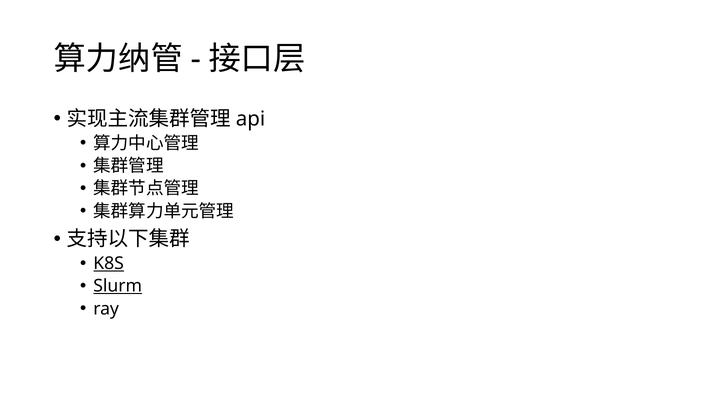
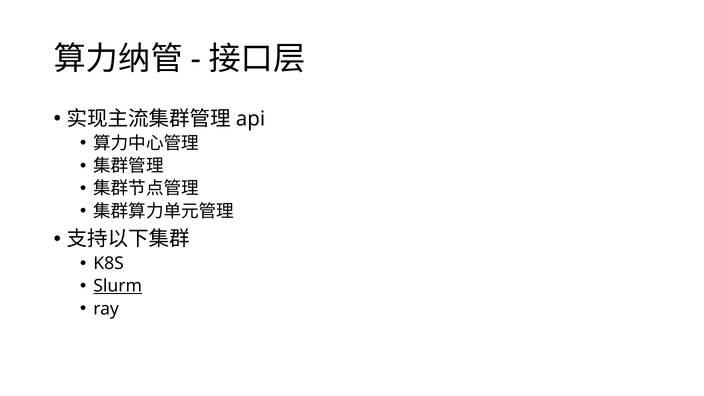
K8S underline: present -> none
